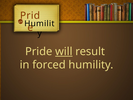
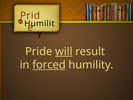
forced underline: none -> present
